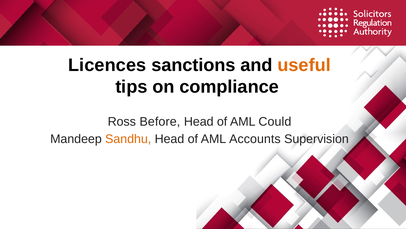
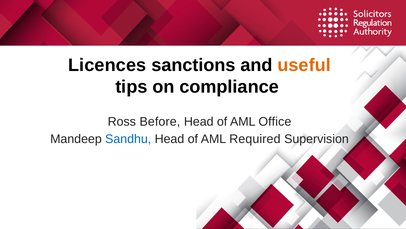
Could: Could -> Office
Sandhu colour: orange -> blue
Accounts: Accounts -> Required
